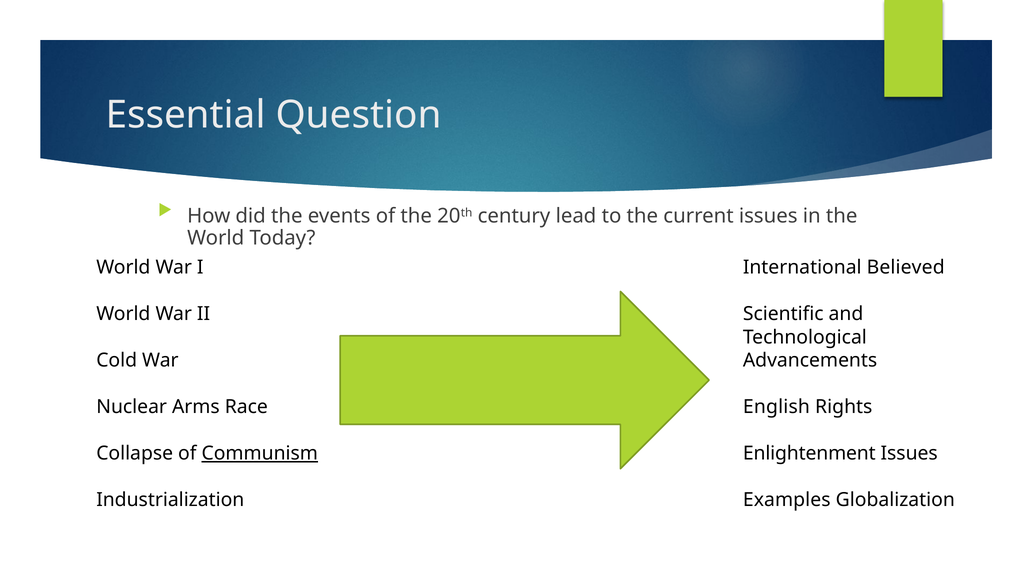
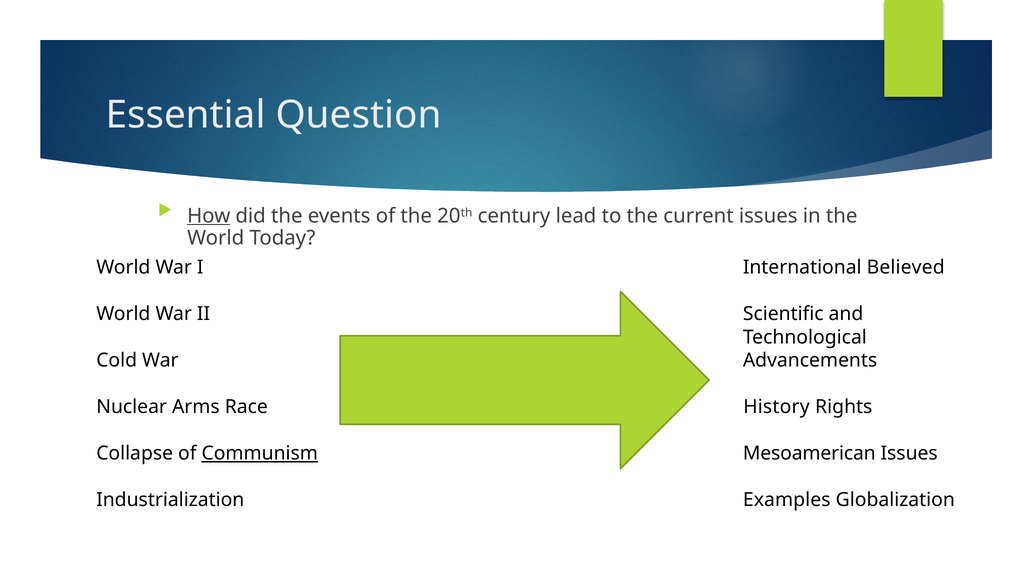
How underline: none -> present
English: English -> History
Enlightenment: Enlightenment -> Mesoamerican
